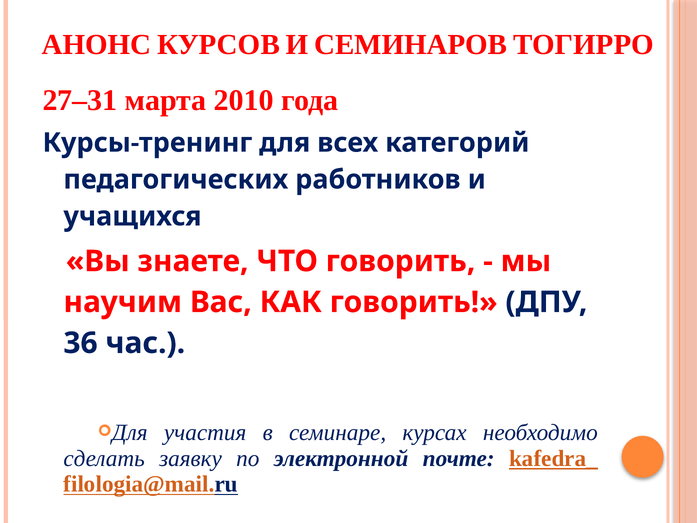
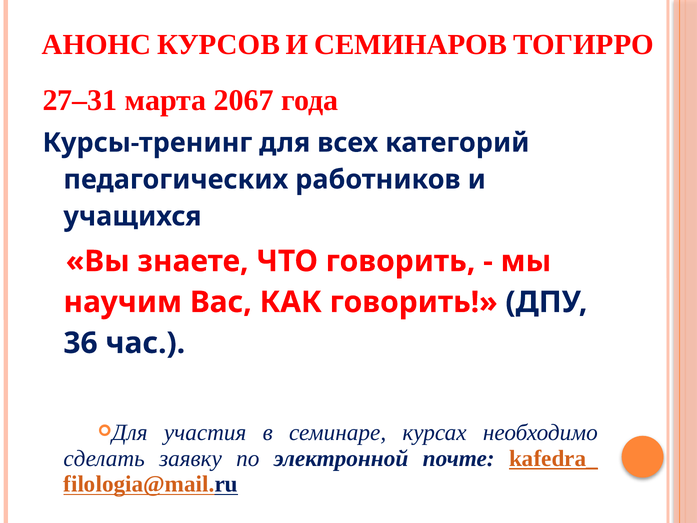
2010: 2010 -> 2067
